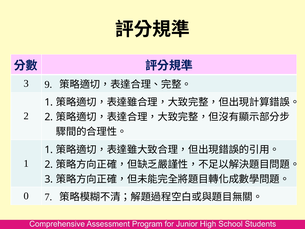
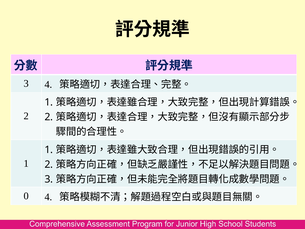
3 9: 9 -> 4
0 7: 7 -> 4
